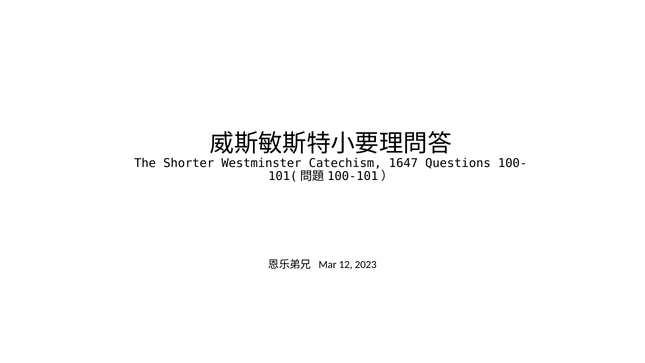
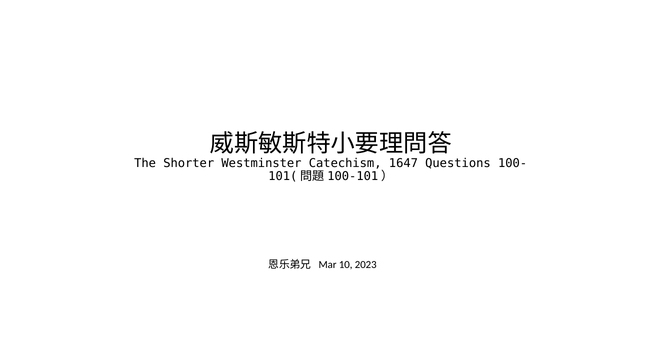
12: 12 -> 10
